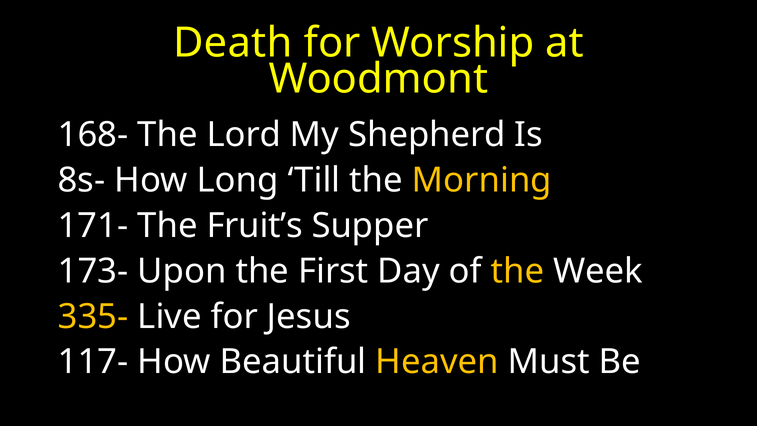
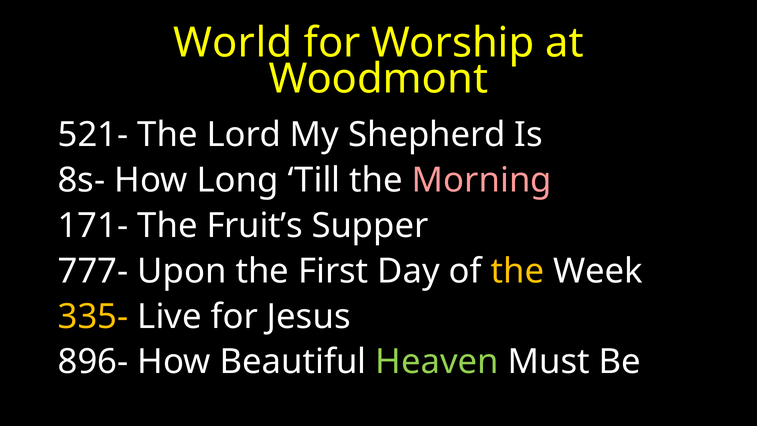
Death: Death -> World
168-: 168- -> 521-
Morning colour: yellow -> pink
173-: 173- -> 777-
117-: 117- -> 896-
Heaven colour: yellow -> light green
